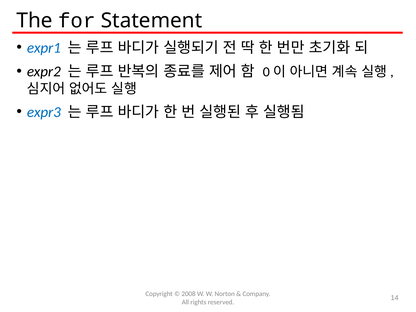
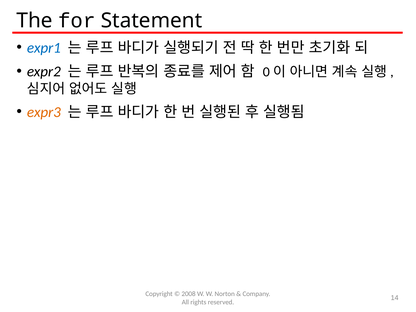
expr3 colour: blue -> orange
